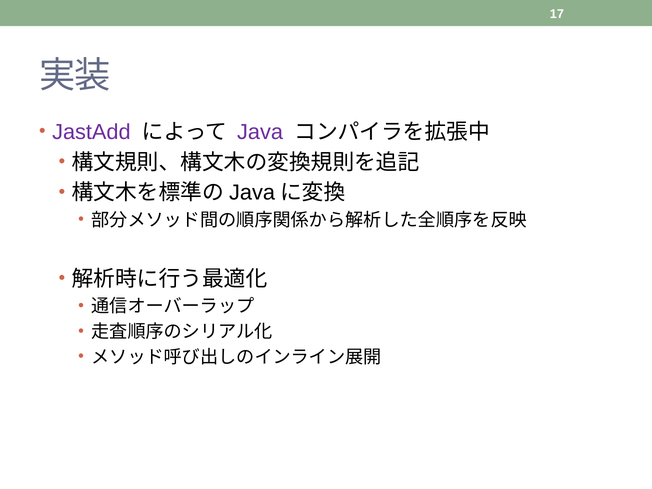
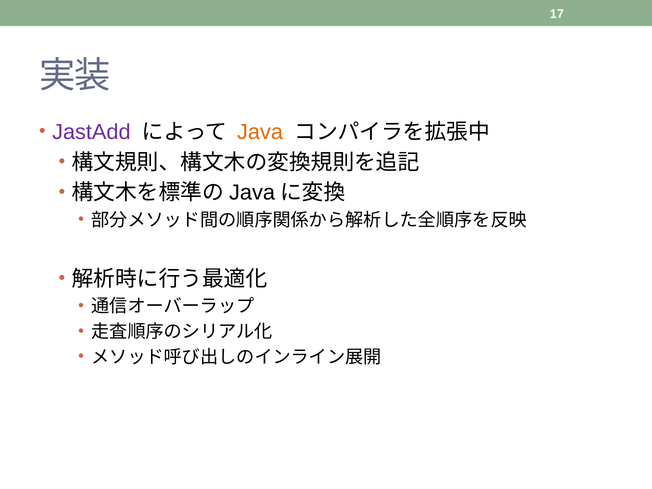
Java colour: purple -> orange
